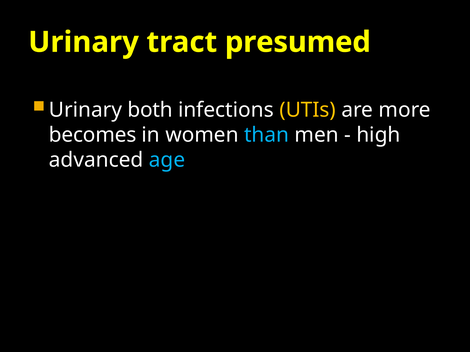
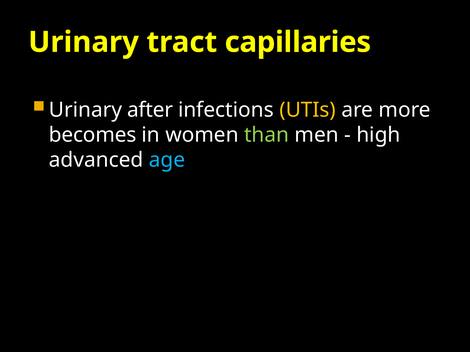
presumed: presumed -> capillaries
both: both -> after
than colour: light blue -> light green
